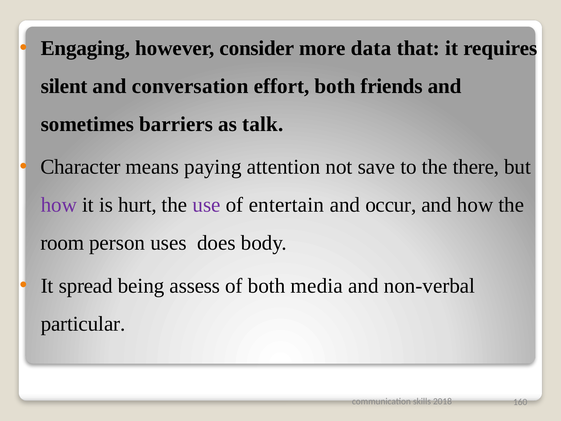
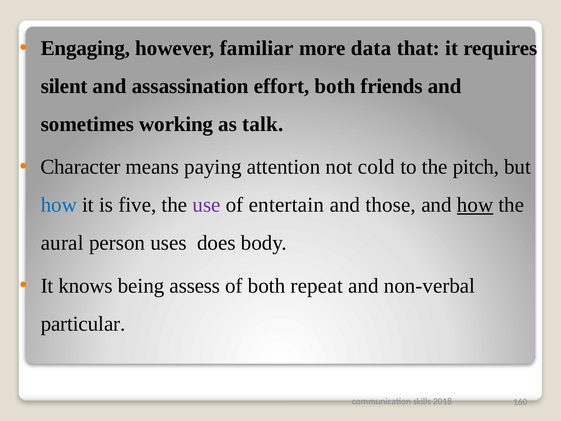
consider: consider -> familiar
conversation: conversation -> assassination
barriers: barriers -> working
save: save -> cold
there: there -> pitch
how at (59, 205) colour: purple -> blue
hurt: hurt -> five
occur: occur -> those
how at (475, 205) underline: none -> present
room: room -> aural
spread: spread -> knows
media: media -> repeat
